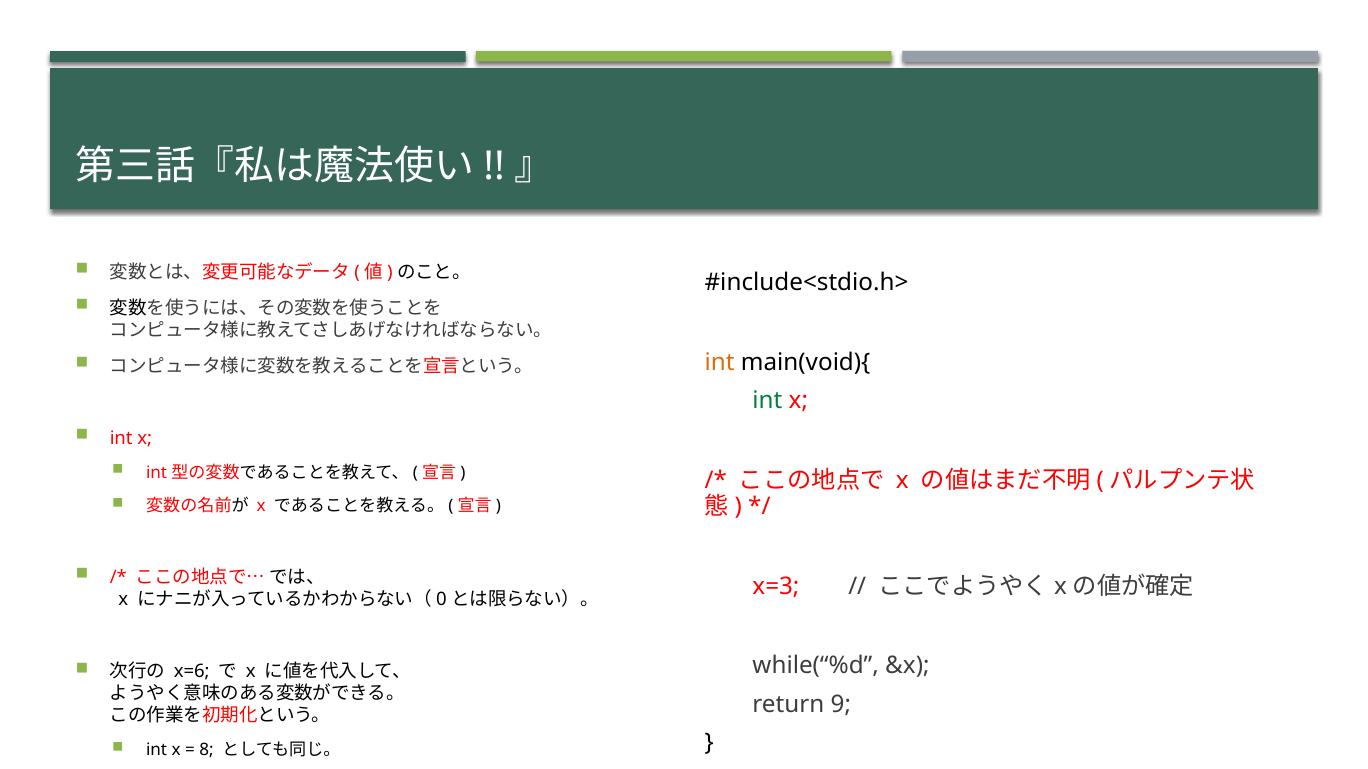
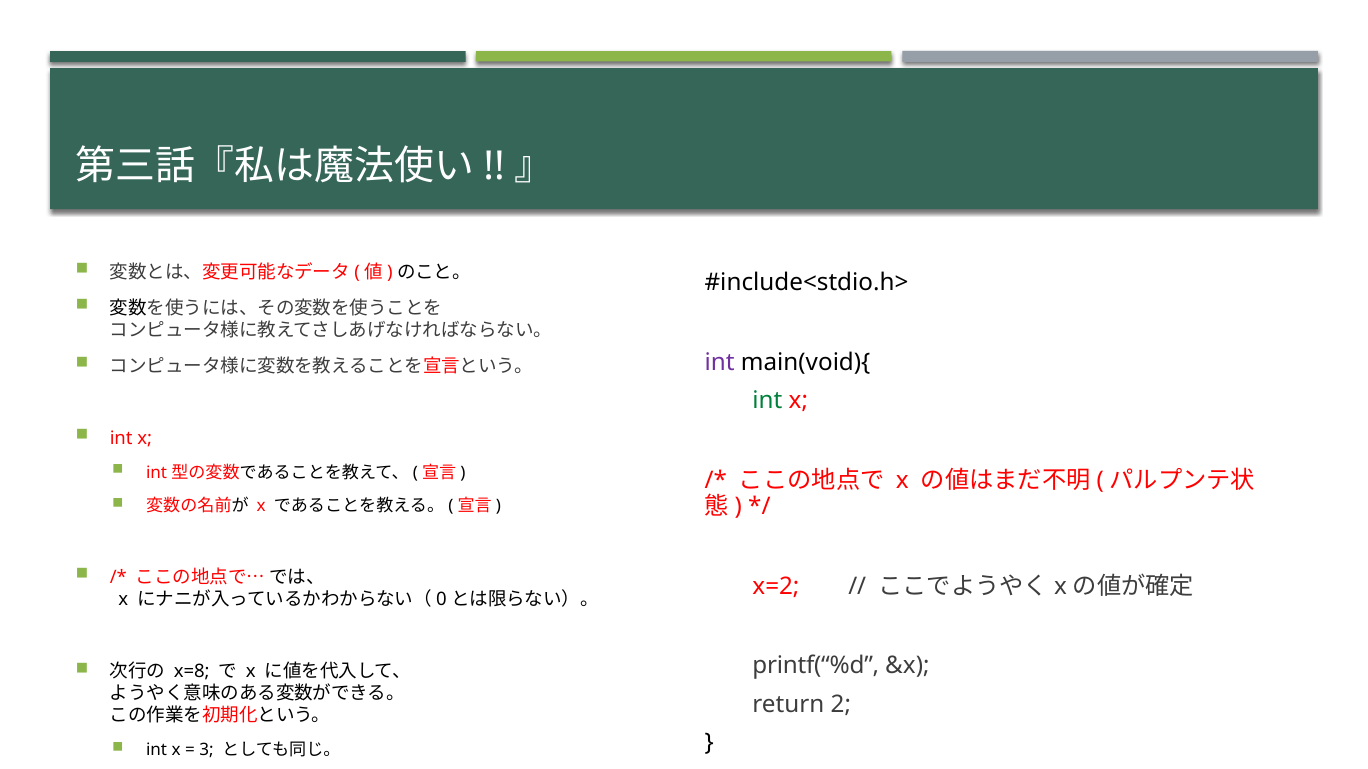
int at (720, 362) colour: orange -> purple
x=3: x=3 -> x=2
while(“%d: while(“%d -> printf(“%d
x=6: x=6 -> x=8
9: 9 -> 2
8: 8 -> 3
